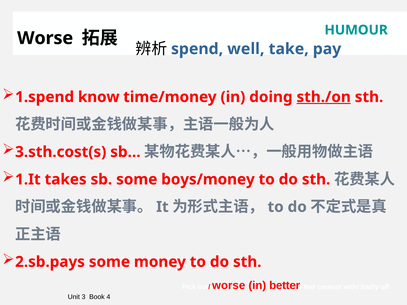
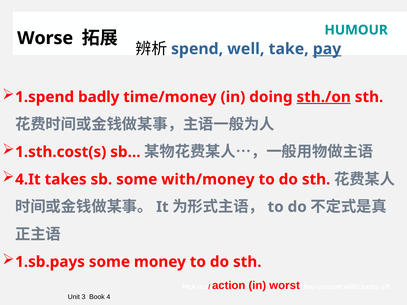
pay underline: none -> present
1.spend know: know -> badly
3.sth.cost(s: 3.sth.cost(s -> 1.sth.cost(s
1.It: 1.It -> 4.It
boys/money: boys/money -> with/money
2.sb.pays: 2.sb.pays -> 1.sb.pays
out/ worse: worse -> action
better: better -> worst
